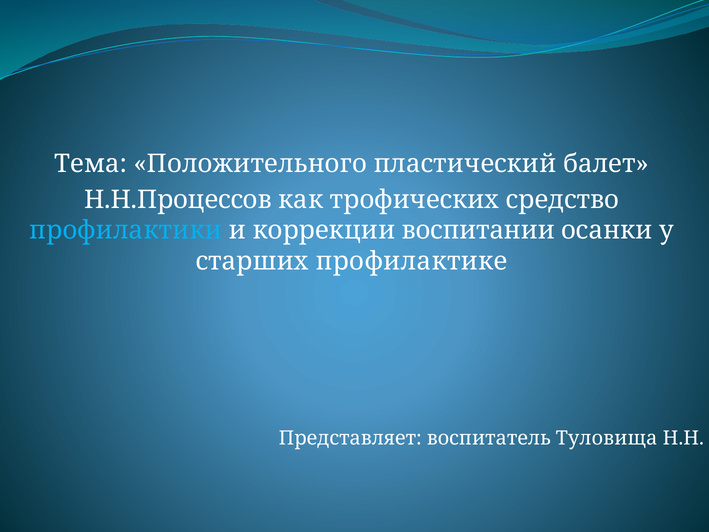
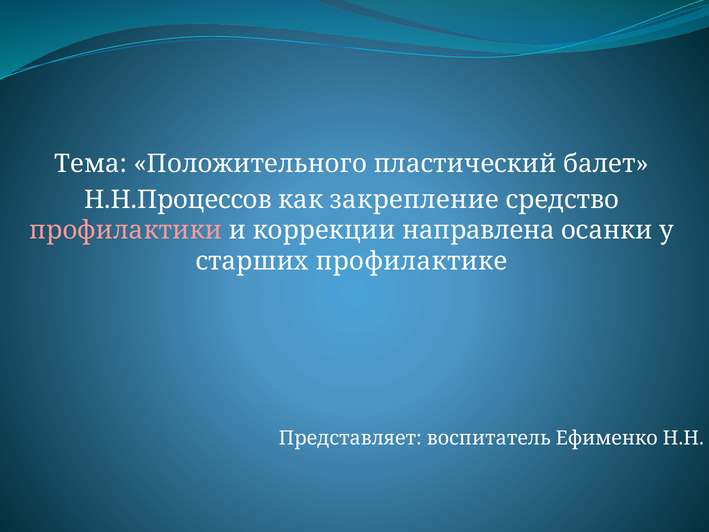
трофических: трофических -> закрепление
профилактики colour: light blue -> pink
воспитании: воспитании -> направлена
Туловища: Туловища -> Ефименко
